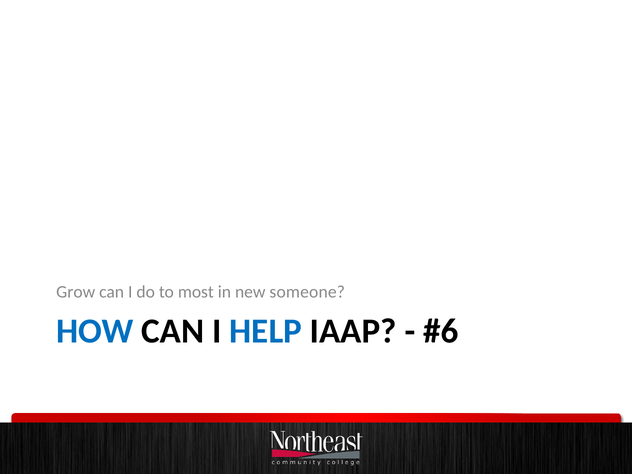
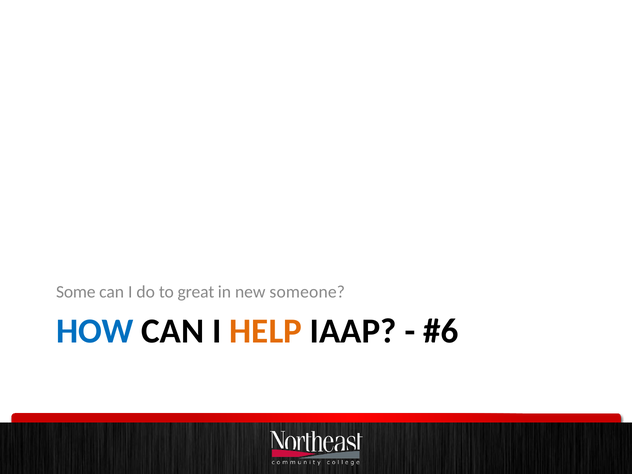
Grow: Grow -> Some
most: most -> great
HELP colour: blue -> orange
